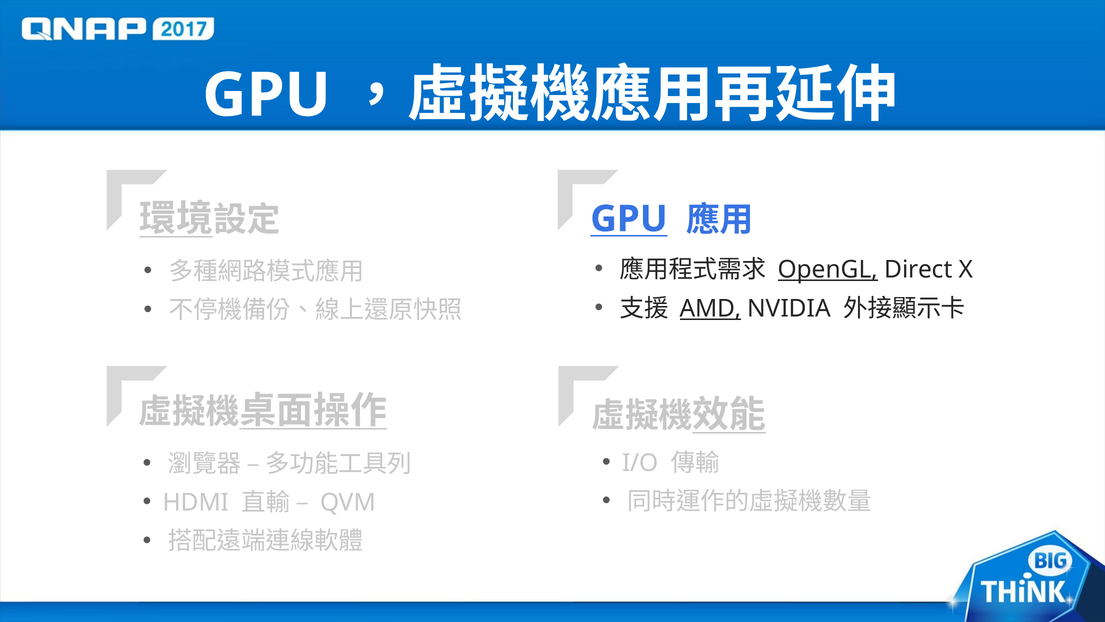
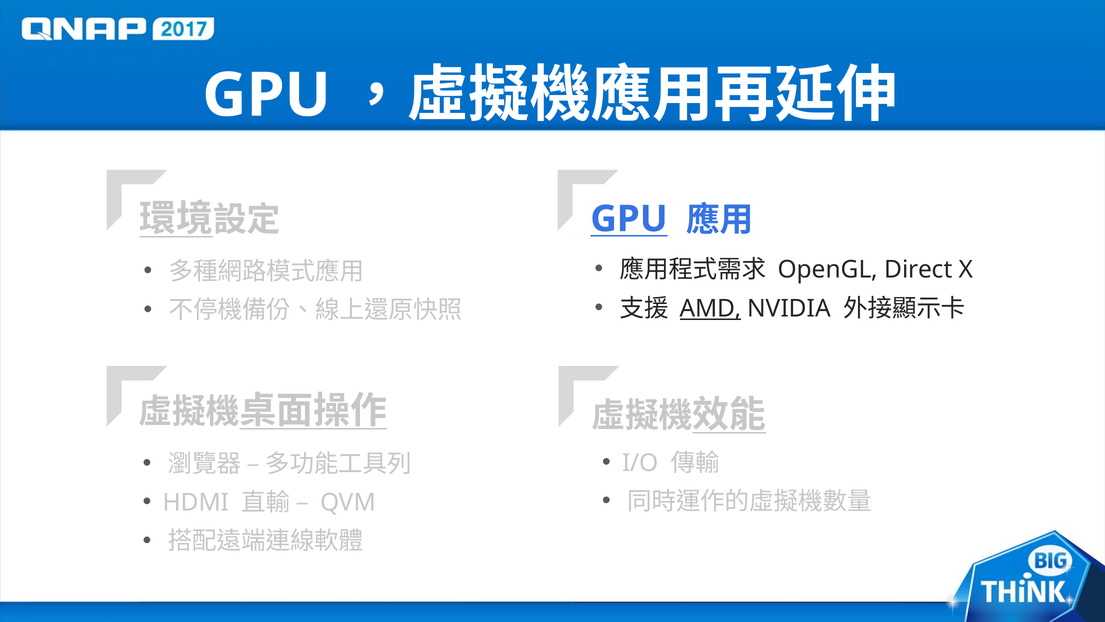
OpenGL underline: present -> none
